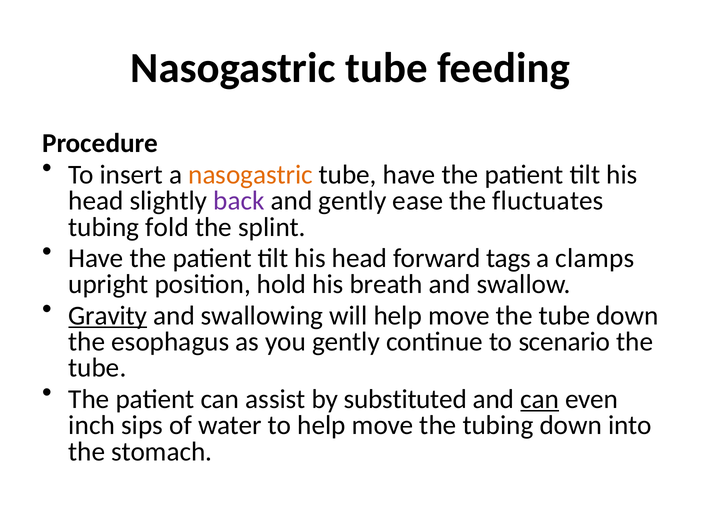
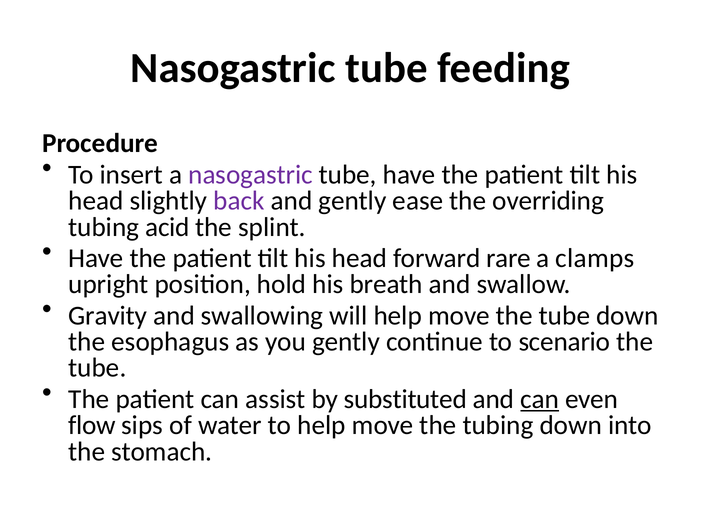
nasogastric at (250, 175) colour: orange -> purple
fluctuates: fluctuates -> overriding
fold: fold -> acid
tags: tags -> rare
Gravity underline: present -> none
inch: inch -> flow
